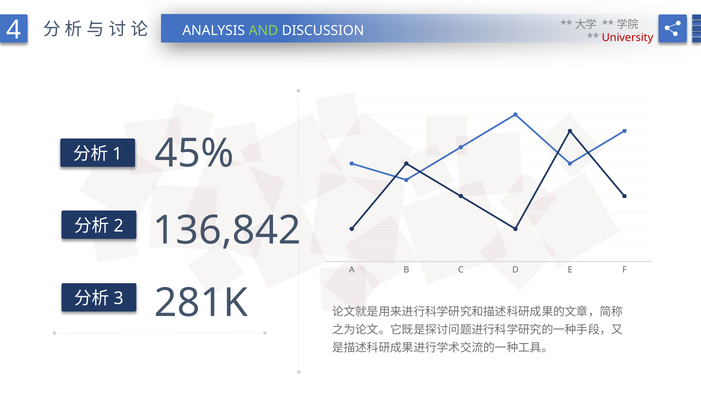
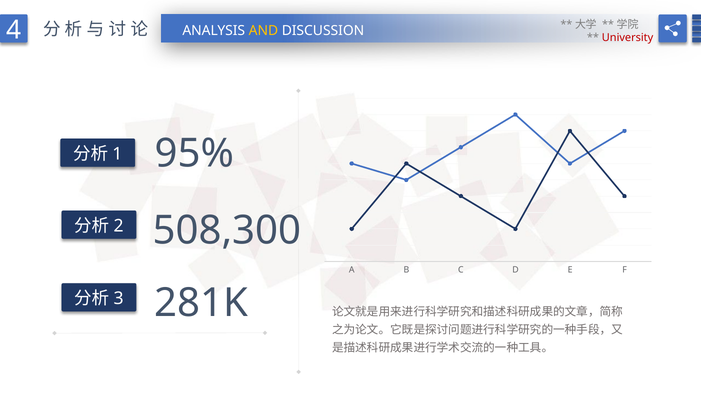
AND colour: light green -> yellow
45%: 45% -> 95%
136,842: 136,842 -> 508,300
